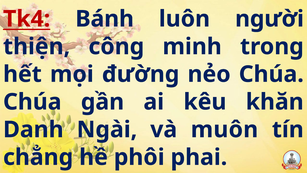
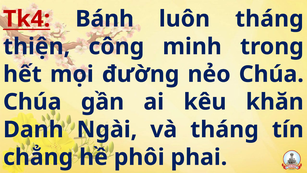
luôn người: người -> tháng
và muôn: muôn -> tháng
